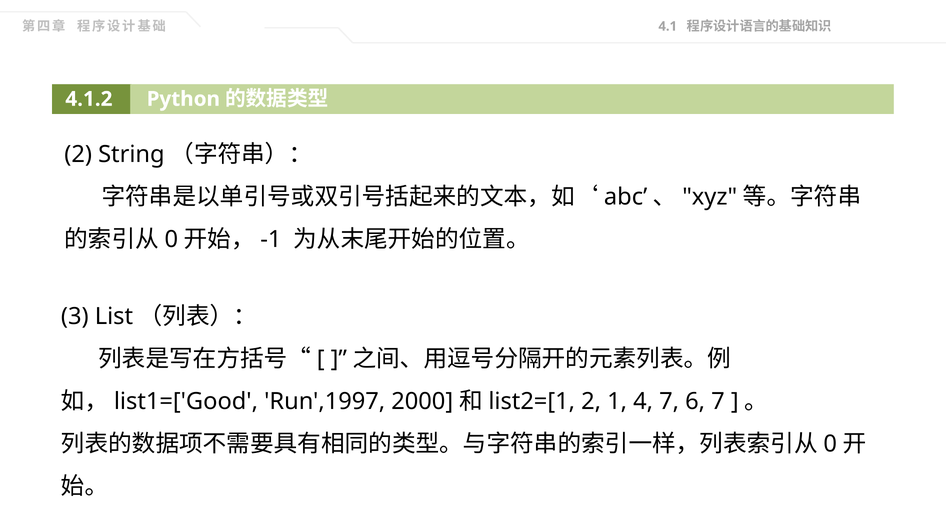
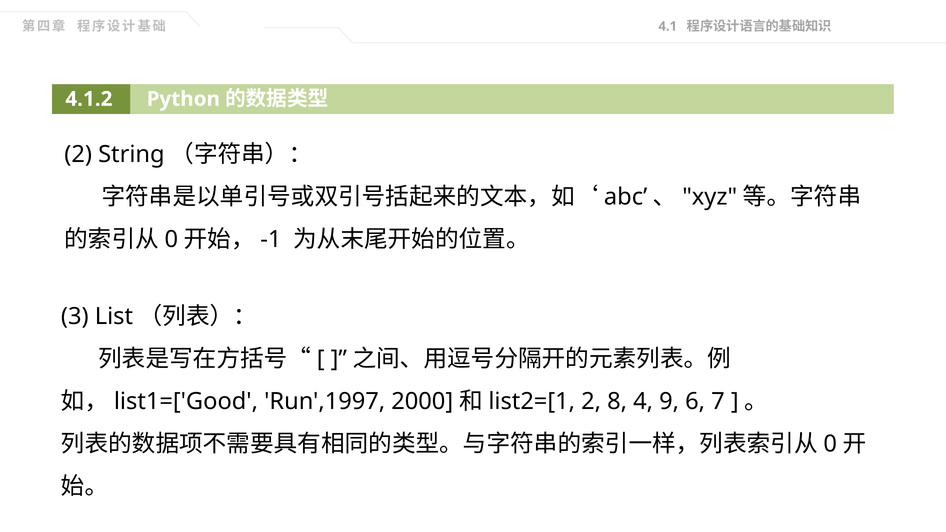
1: 1 -> 8
4 7: 7 -> 9
